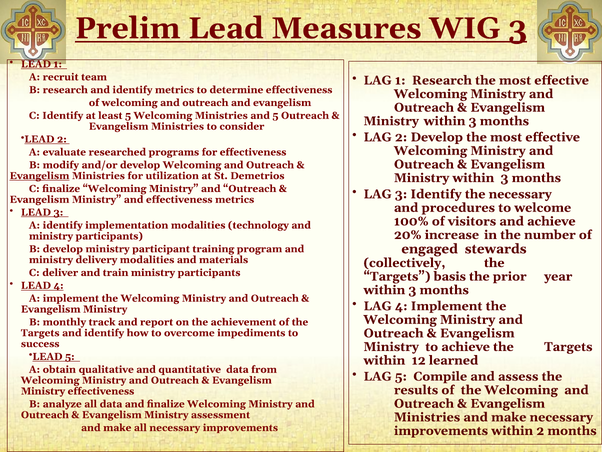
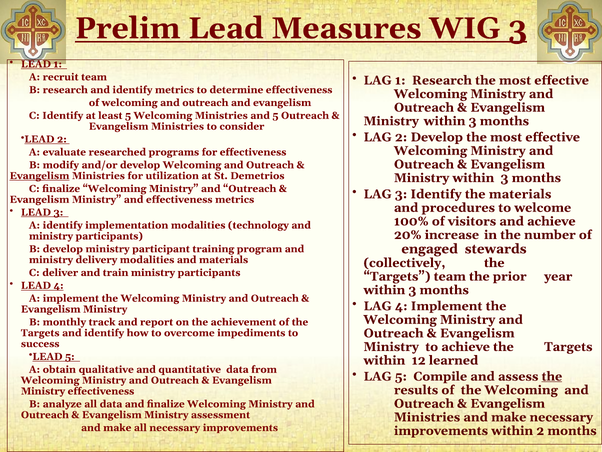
the necessary: necessary -> materials
Targets basis: basis -> team
the at (552, 376) underline: none -> present
